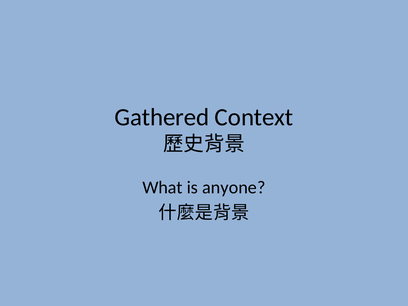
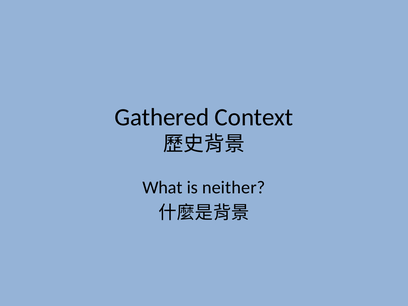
anyone: anyone -> neither
